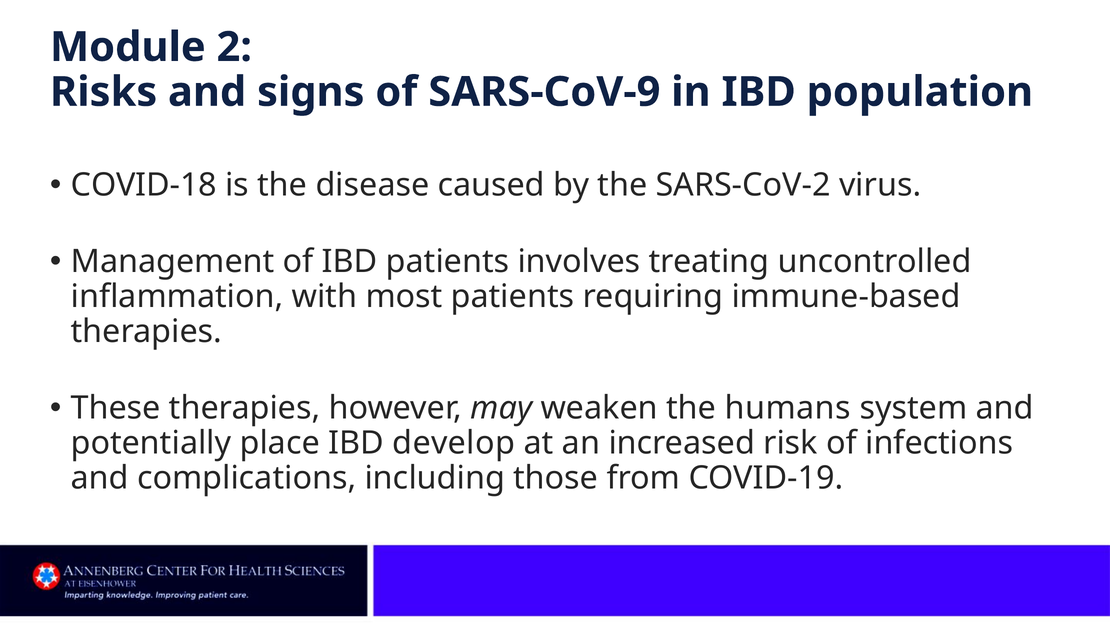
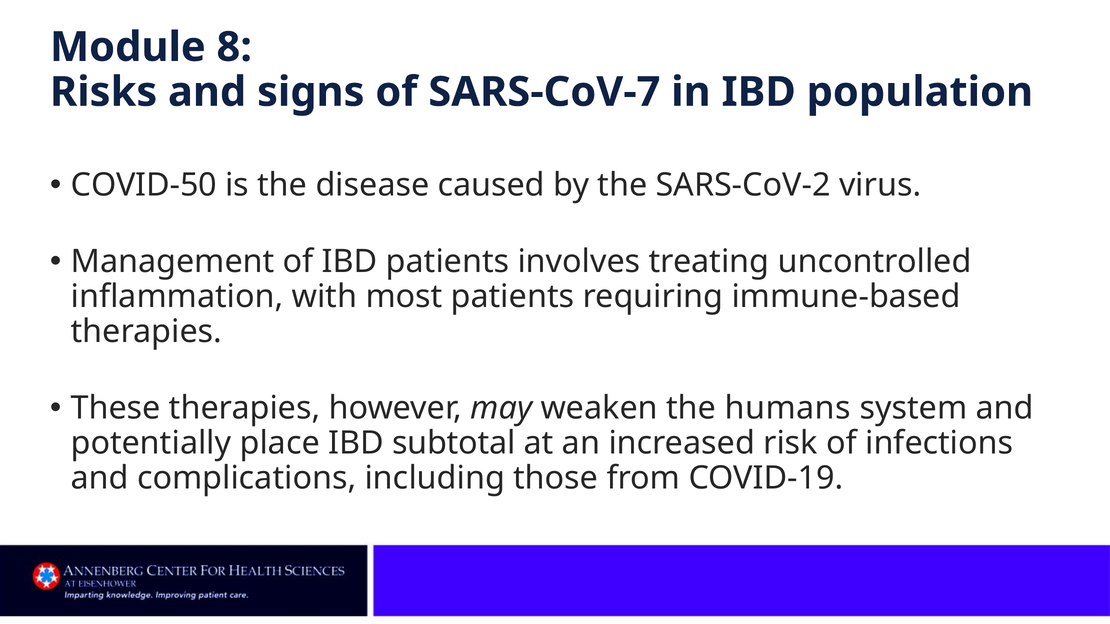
2: 2 -> 8
SARS-CoV-9: SARS-CoV-9 -> SARS-CoV-7
COVID-18: COVID-18 -> COVID-50
develop: develop -> subtotal
